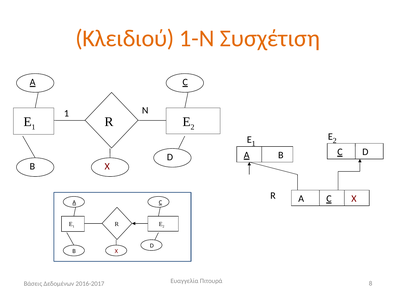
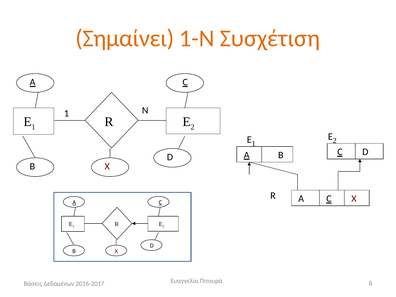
Κλειδιού: Κλειδιού -> Σημαίνει
